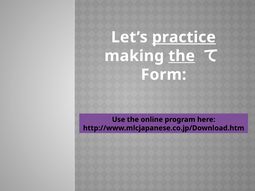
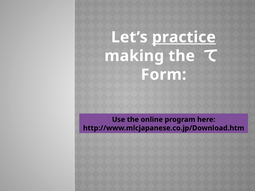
the at (182, 56) underline: present -> none
